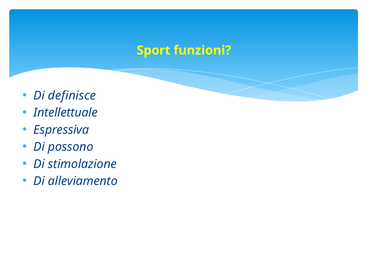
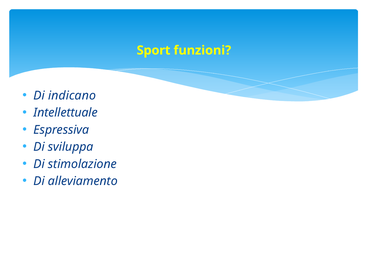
definisce: definisce -> indicano
possono: possono -> sviluppa
